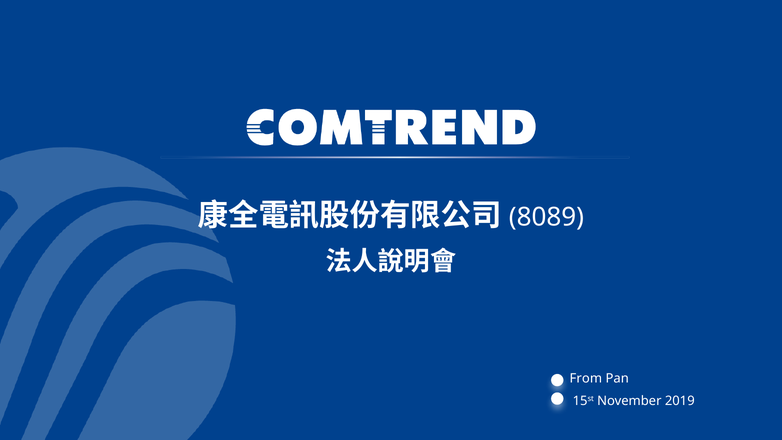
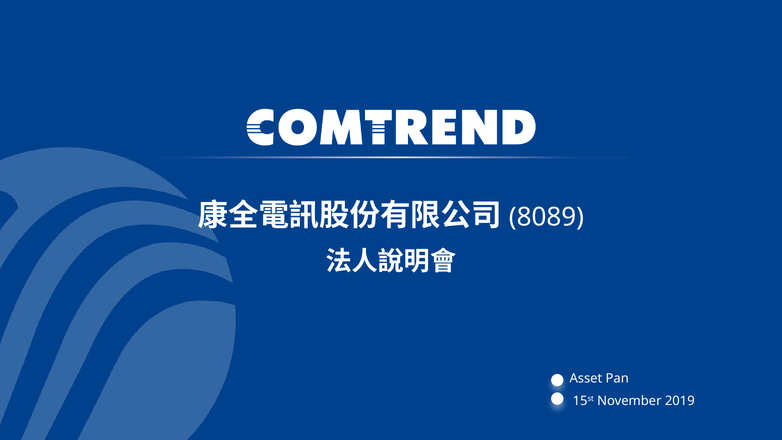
From: From -> Asset
